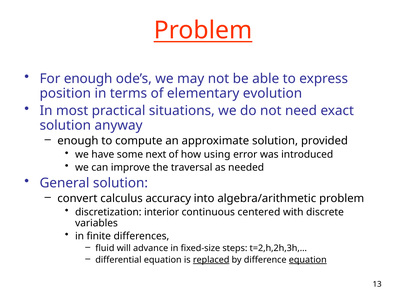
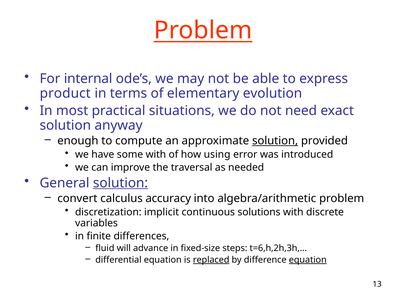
For enough: enough -> internal
position: position -> product
solution at (275, 141) underline: none -> present
some next: next -> with
solution at (120, 183) underline: none -> present
interior: interior -> implicit
centered: centered -> solutions
t=2,h,2h,3h,…: t=2,h,2h,3h,… -> t=6,h,2h,3h,…
